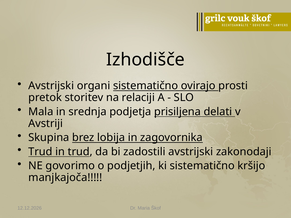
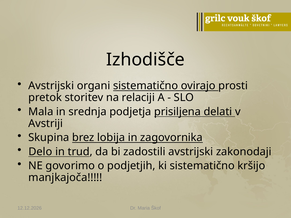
Trud at (40, 152): Trud -> Delo
